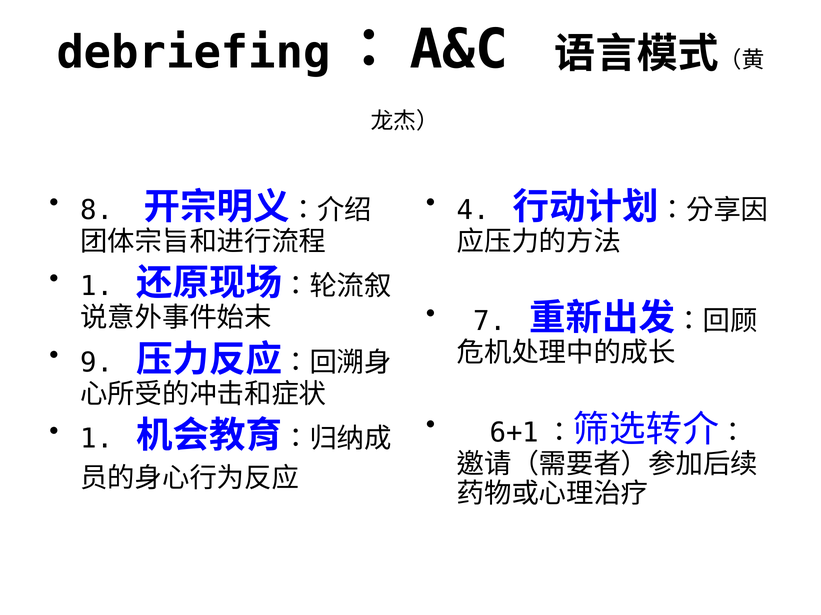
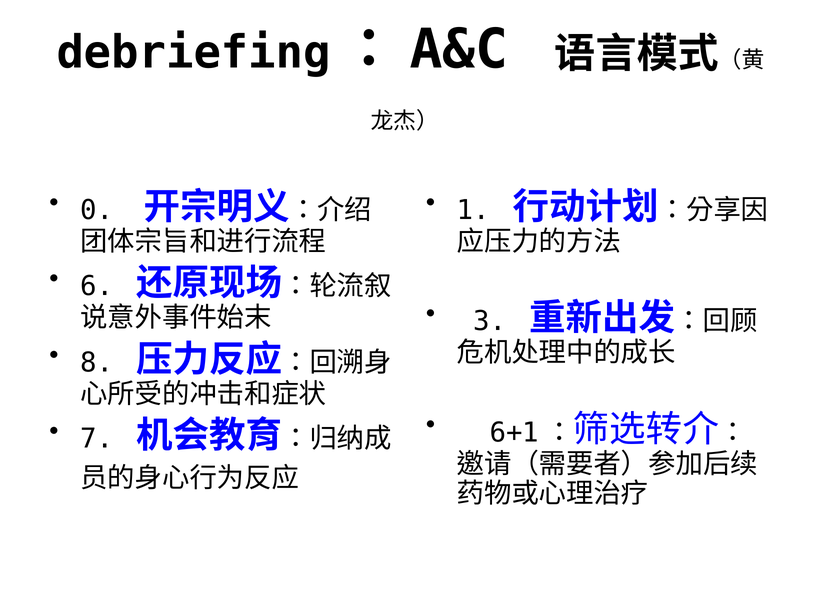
8: 8 -> 0
4: 4 -> 1
1 at (97, 287): 1 -> 6
7: 7 -> 3
9: 9 -> 8
1 at (97, 439): 1 -> 7
